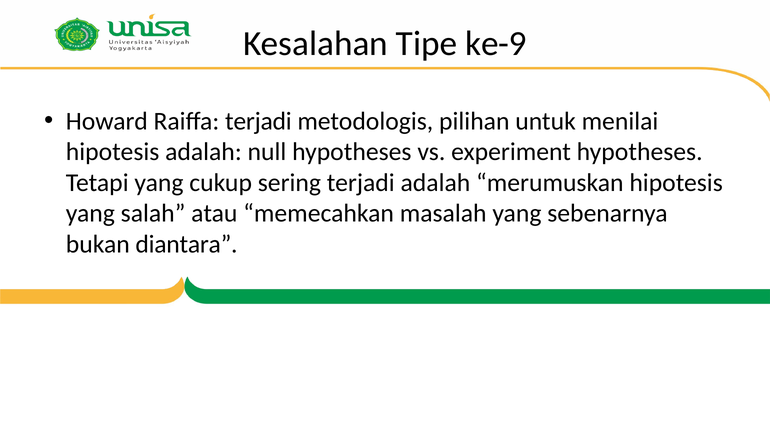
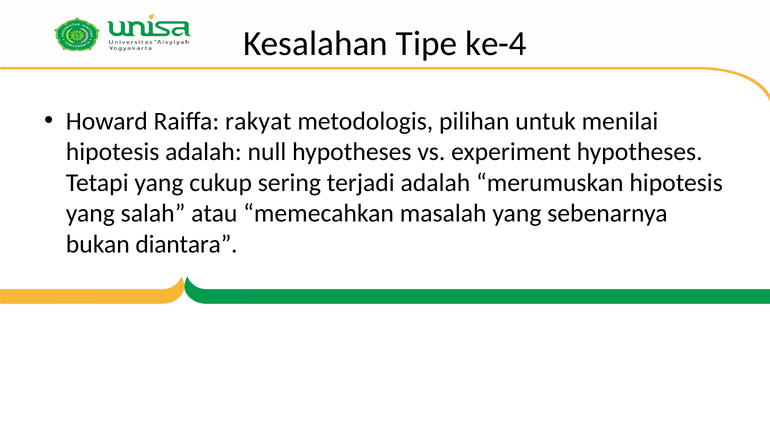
ke-9: ke-9 -> ke-4
Raiffa terjadi: terjadi -> rakyat
